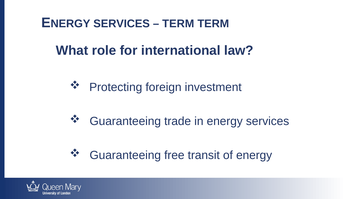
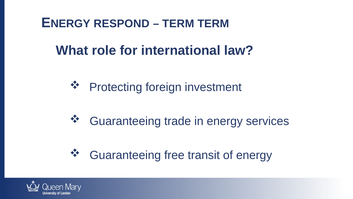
SERVICES at (122, 24): SERVICES -> RESPOND
